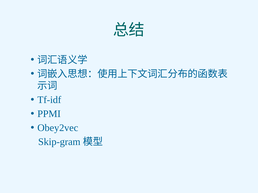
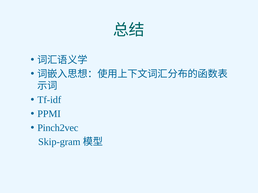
Obey2vec: Obey2vec -> Pinch2vec
